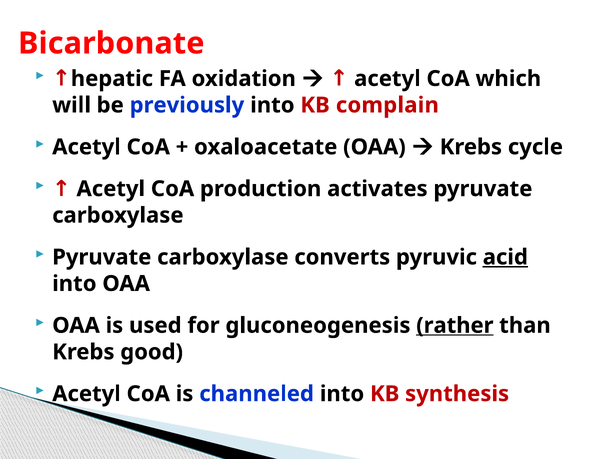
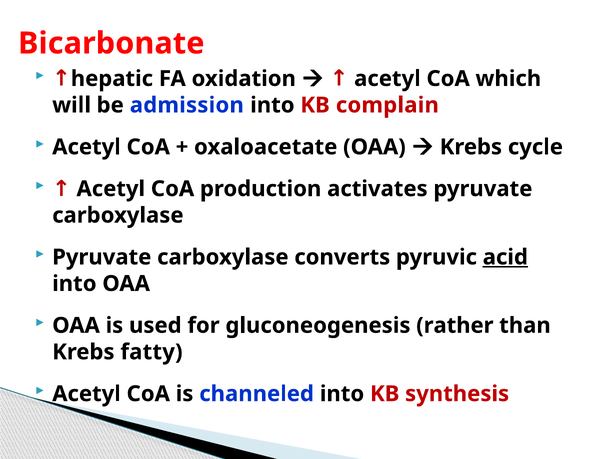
previously: previously -> admission
rather underline: present -> none
good: good -> fatty
